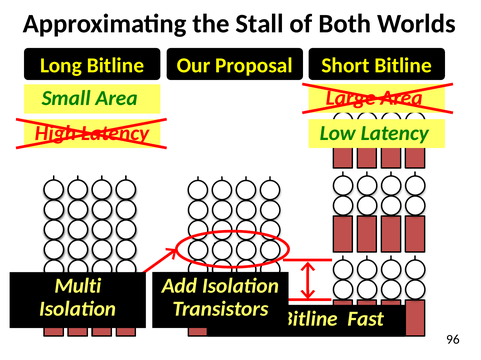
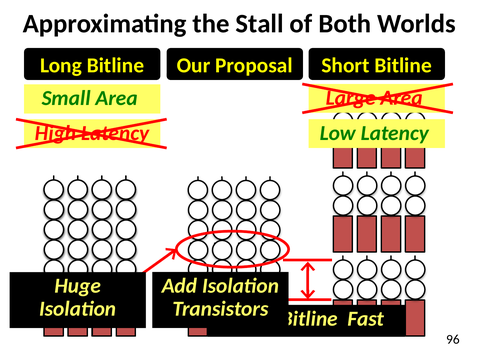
Multi: Multi -> Huge
